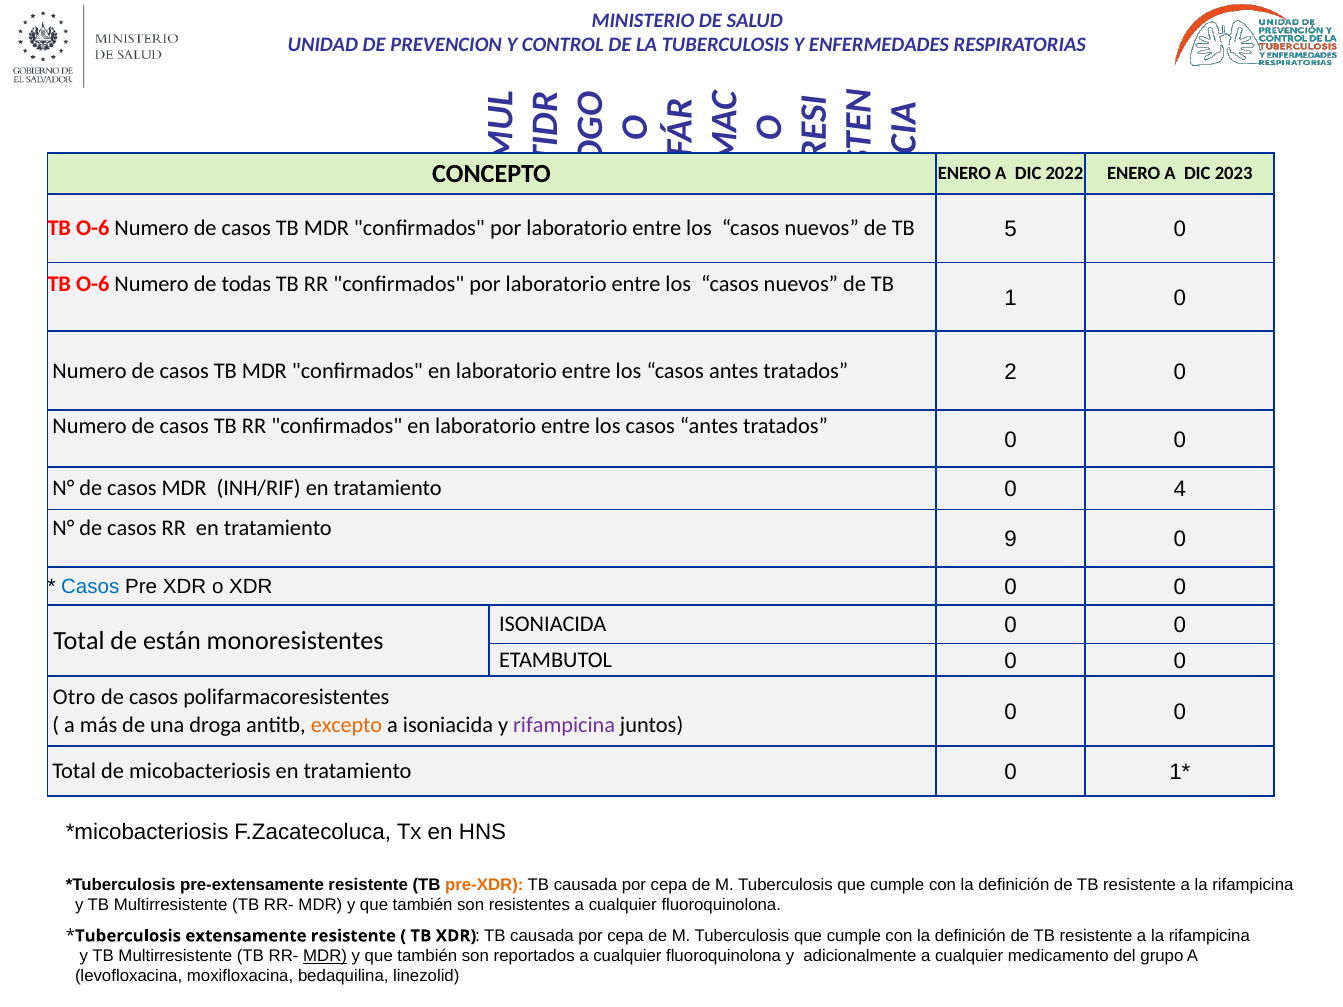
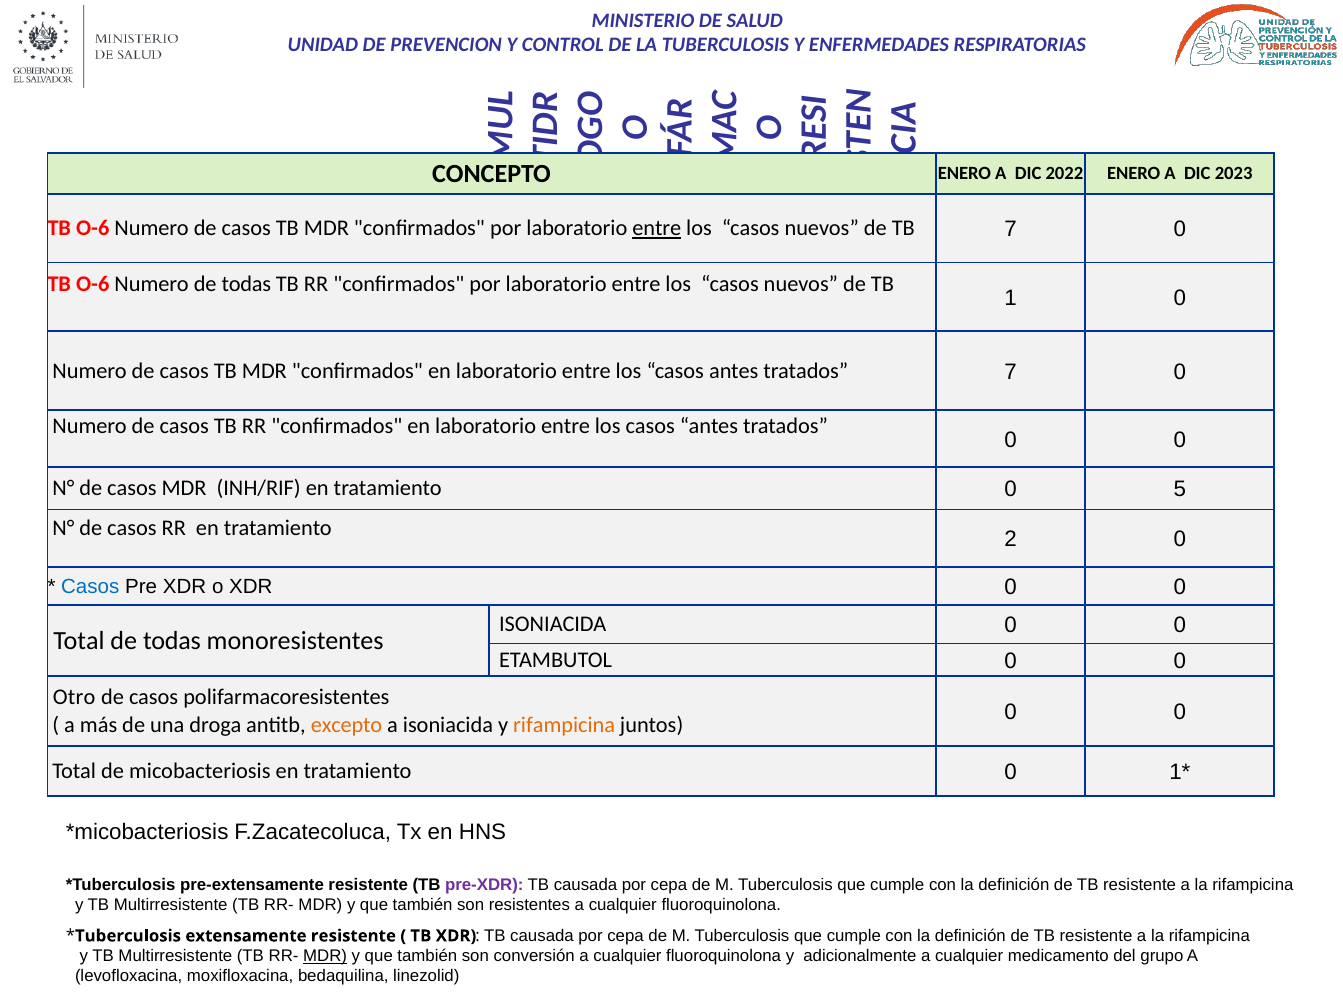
entre at (657, 229) underline: none -> present
TB 5: 5 -> 7
tratados 2: 2 -> 7
4: 4 -> 5
9: 9 -> 2
Total de están: están -> todas
rifampicina at (564, 725) colour: purple -> orange
pre-XDR colour: orange -> purple
reportados: reportados -> conversión
